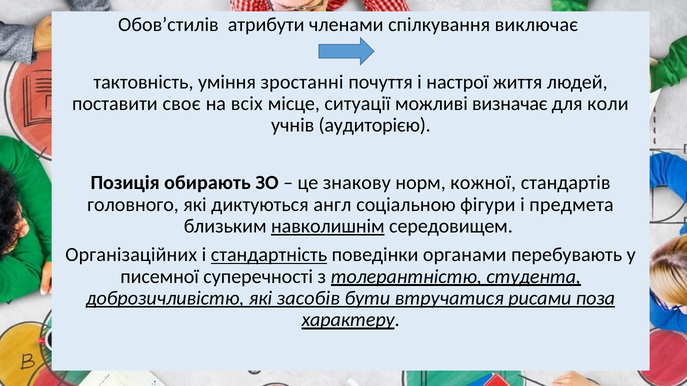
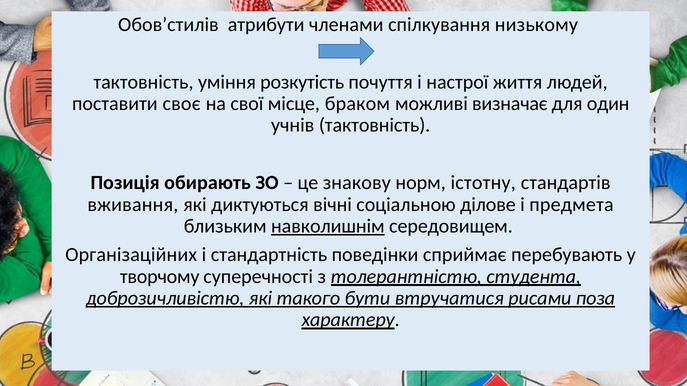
виключає: виключає -> низькому
зростанні: зростанні -> розкутість
всіх: всіх -> свої
ситуації: ситуації -> браком
коли: коли -> один
учнів аудиторією: аудиторією -> тактовність
кожної: кожної -> істотну
головного: головного -> вживання
англ: англ -> вічні
фігури: фігури -> ділове
стандартність underline: present -> none
органами: органами -> сприймає
писемної: писемної -> творчому
засобів: засобів -> такого
